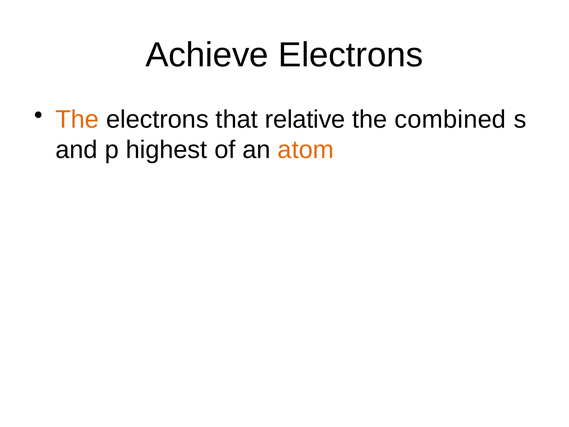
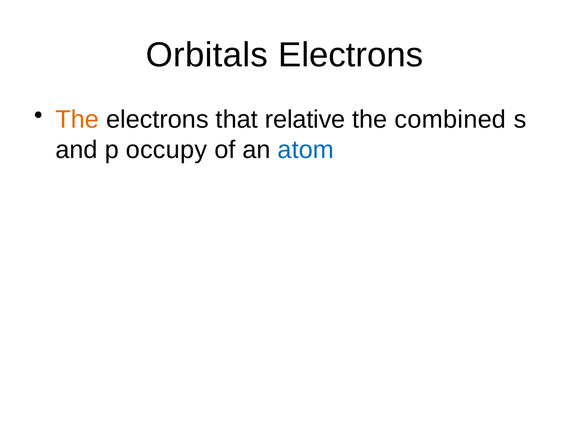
Achieve: Achieve -> Orbitals
highest: highest -> occupy
atom colour: orange -> blue
